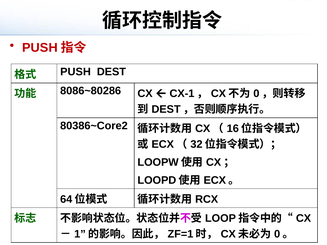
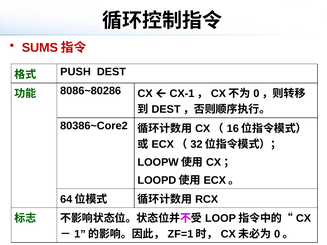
PUSH at (40, 48): PUSH -> SUMS
